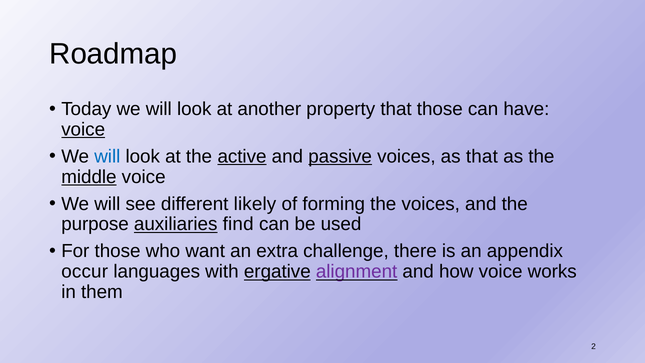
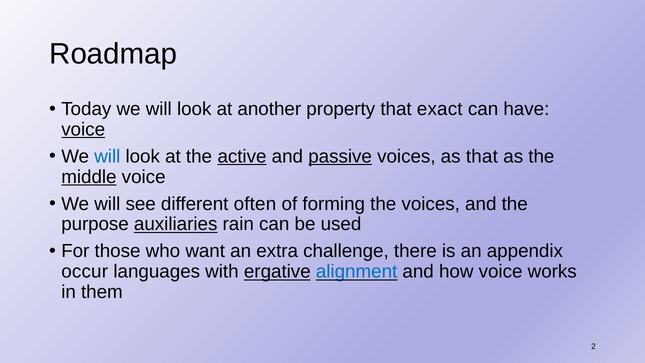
that those: those -> exact
likely: likely -> often
find: find -> rain
alignment colour: purple -> blue
